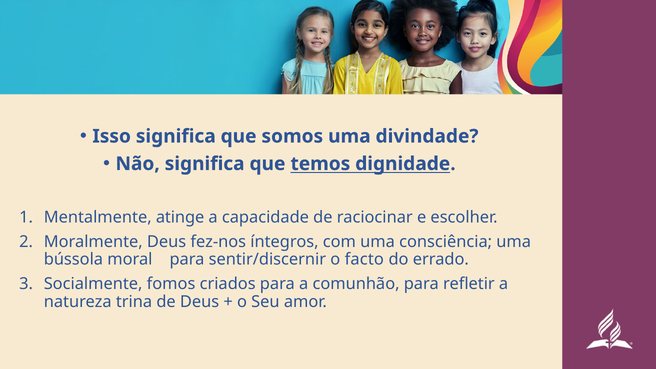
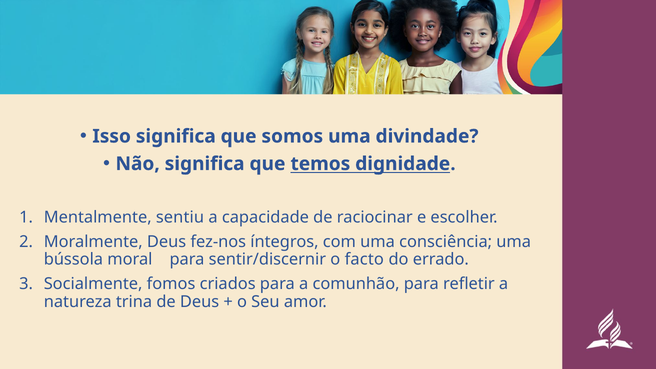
atinge: atinge -> sentiu
